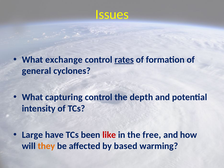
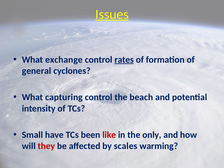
Issues underline: none -> present
depth: depth -> beach
Large: Large -> Small
free: free -> only
they colour: orange -> red
based: based -> scales
